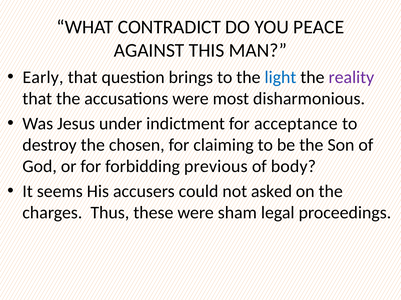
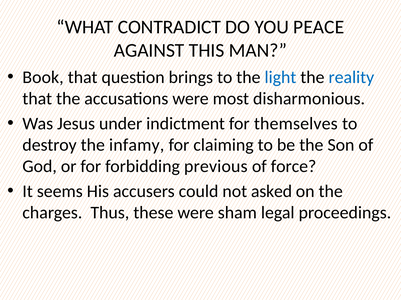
Early: Early -> Book
reality colour: purple -> blue
acceptance: acceptance -> themselves
chosen: chosen -> infamy
body: body -> force
